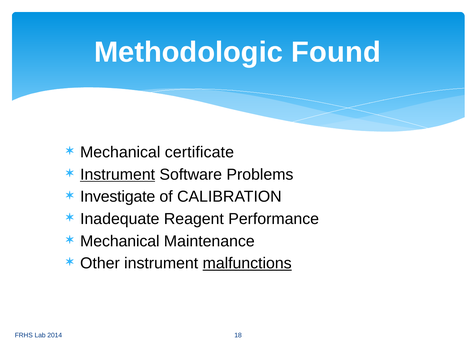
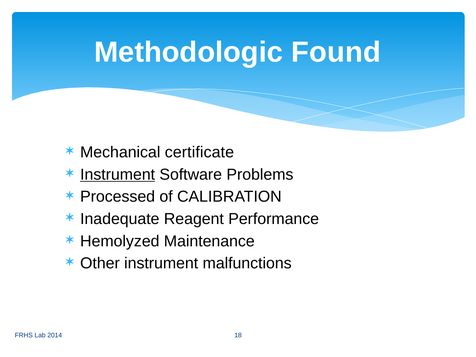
Investigate: Investigate -> Processed
Mechanical at (120, 241): Mechanical -> Hemolyzed
malfunctions underline: present -> none
